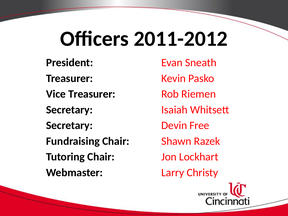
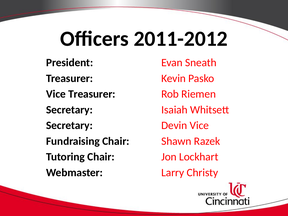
Devin Free: Free -> Vice
